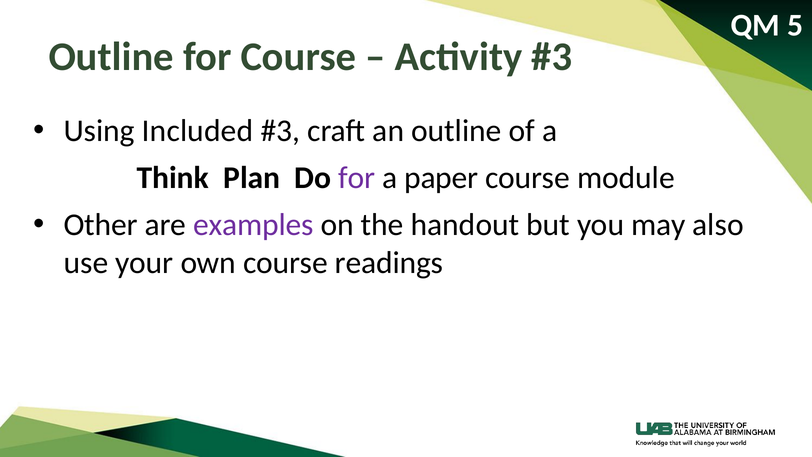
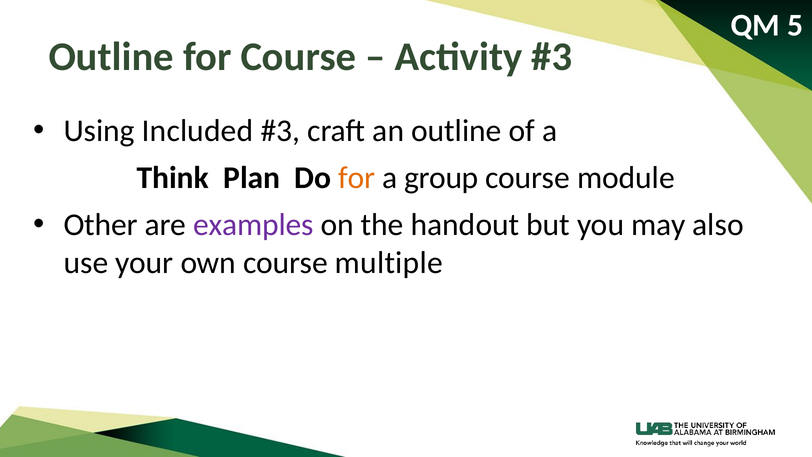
for at (357, 178) colour: purple -> orange
paper: paper -> group
readings: readings -> multiple
